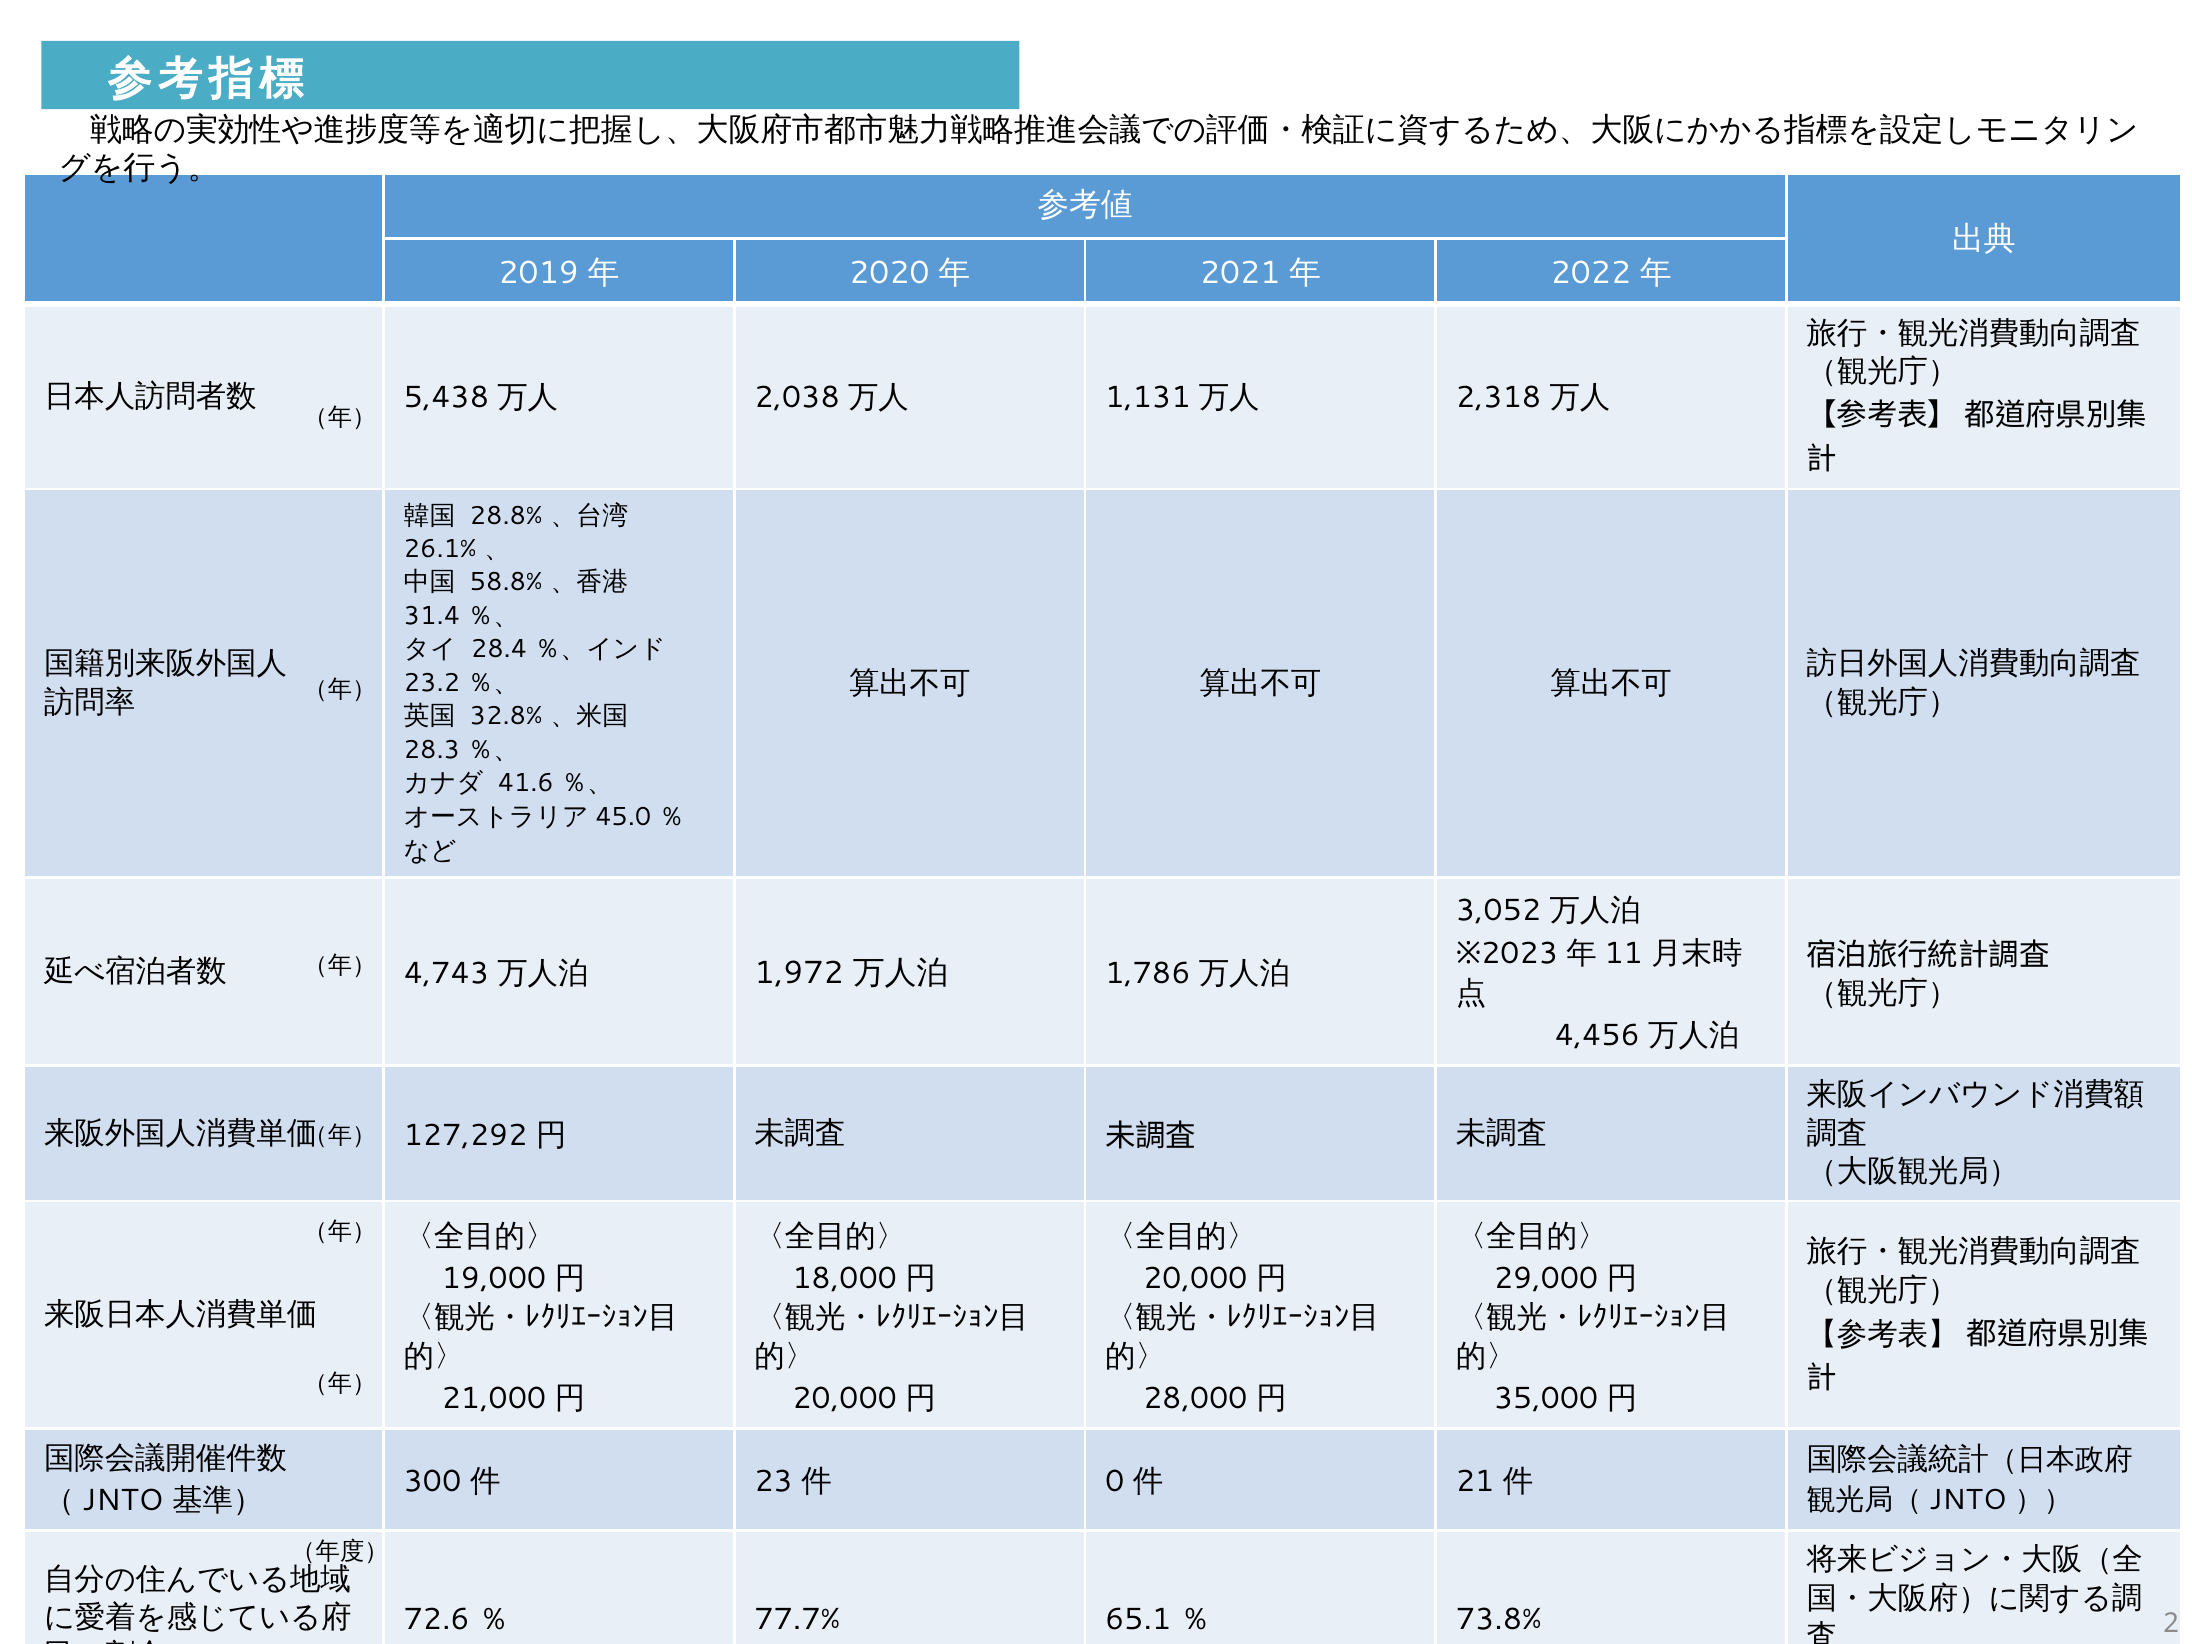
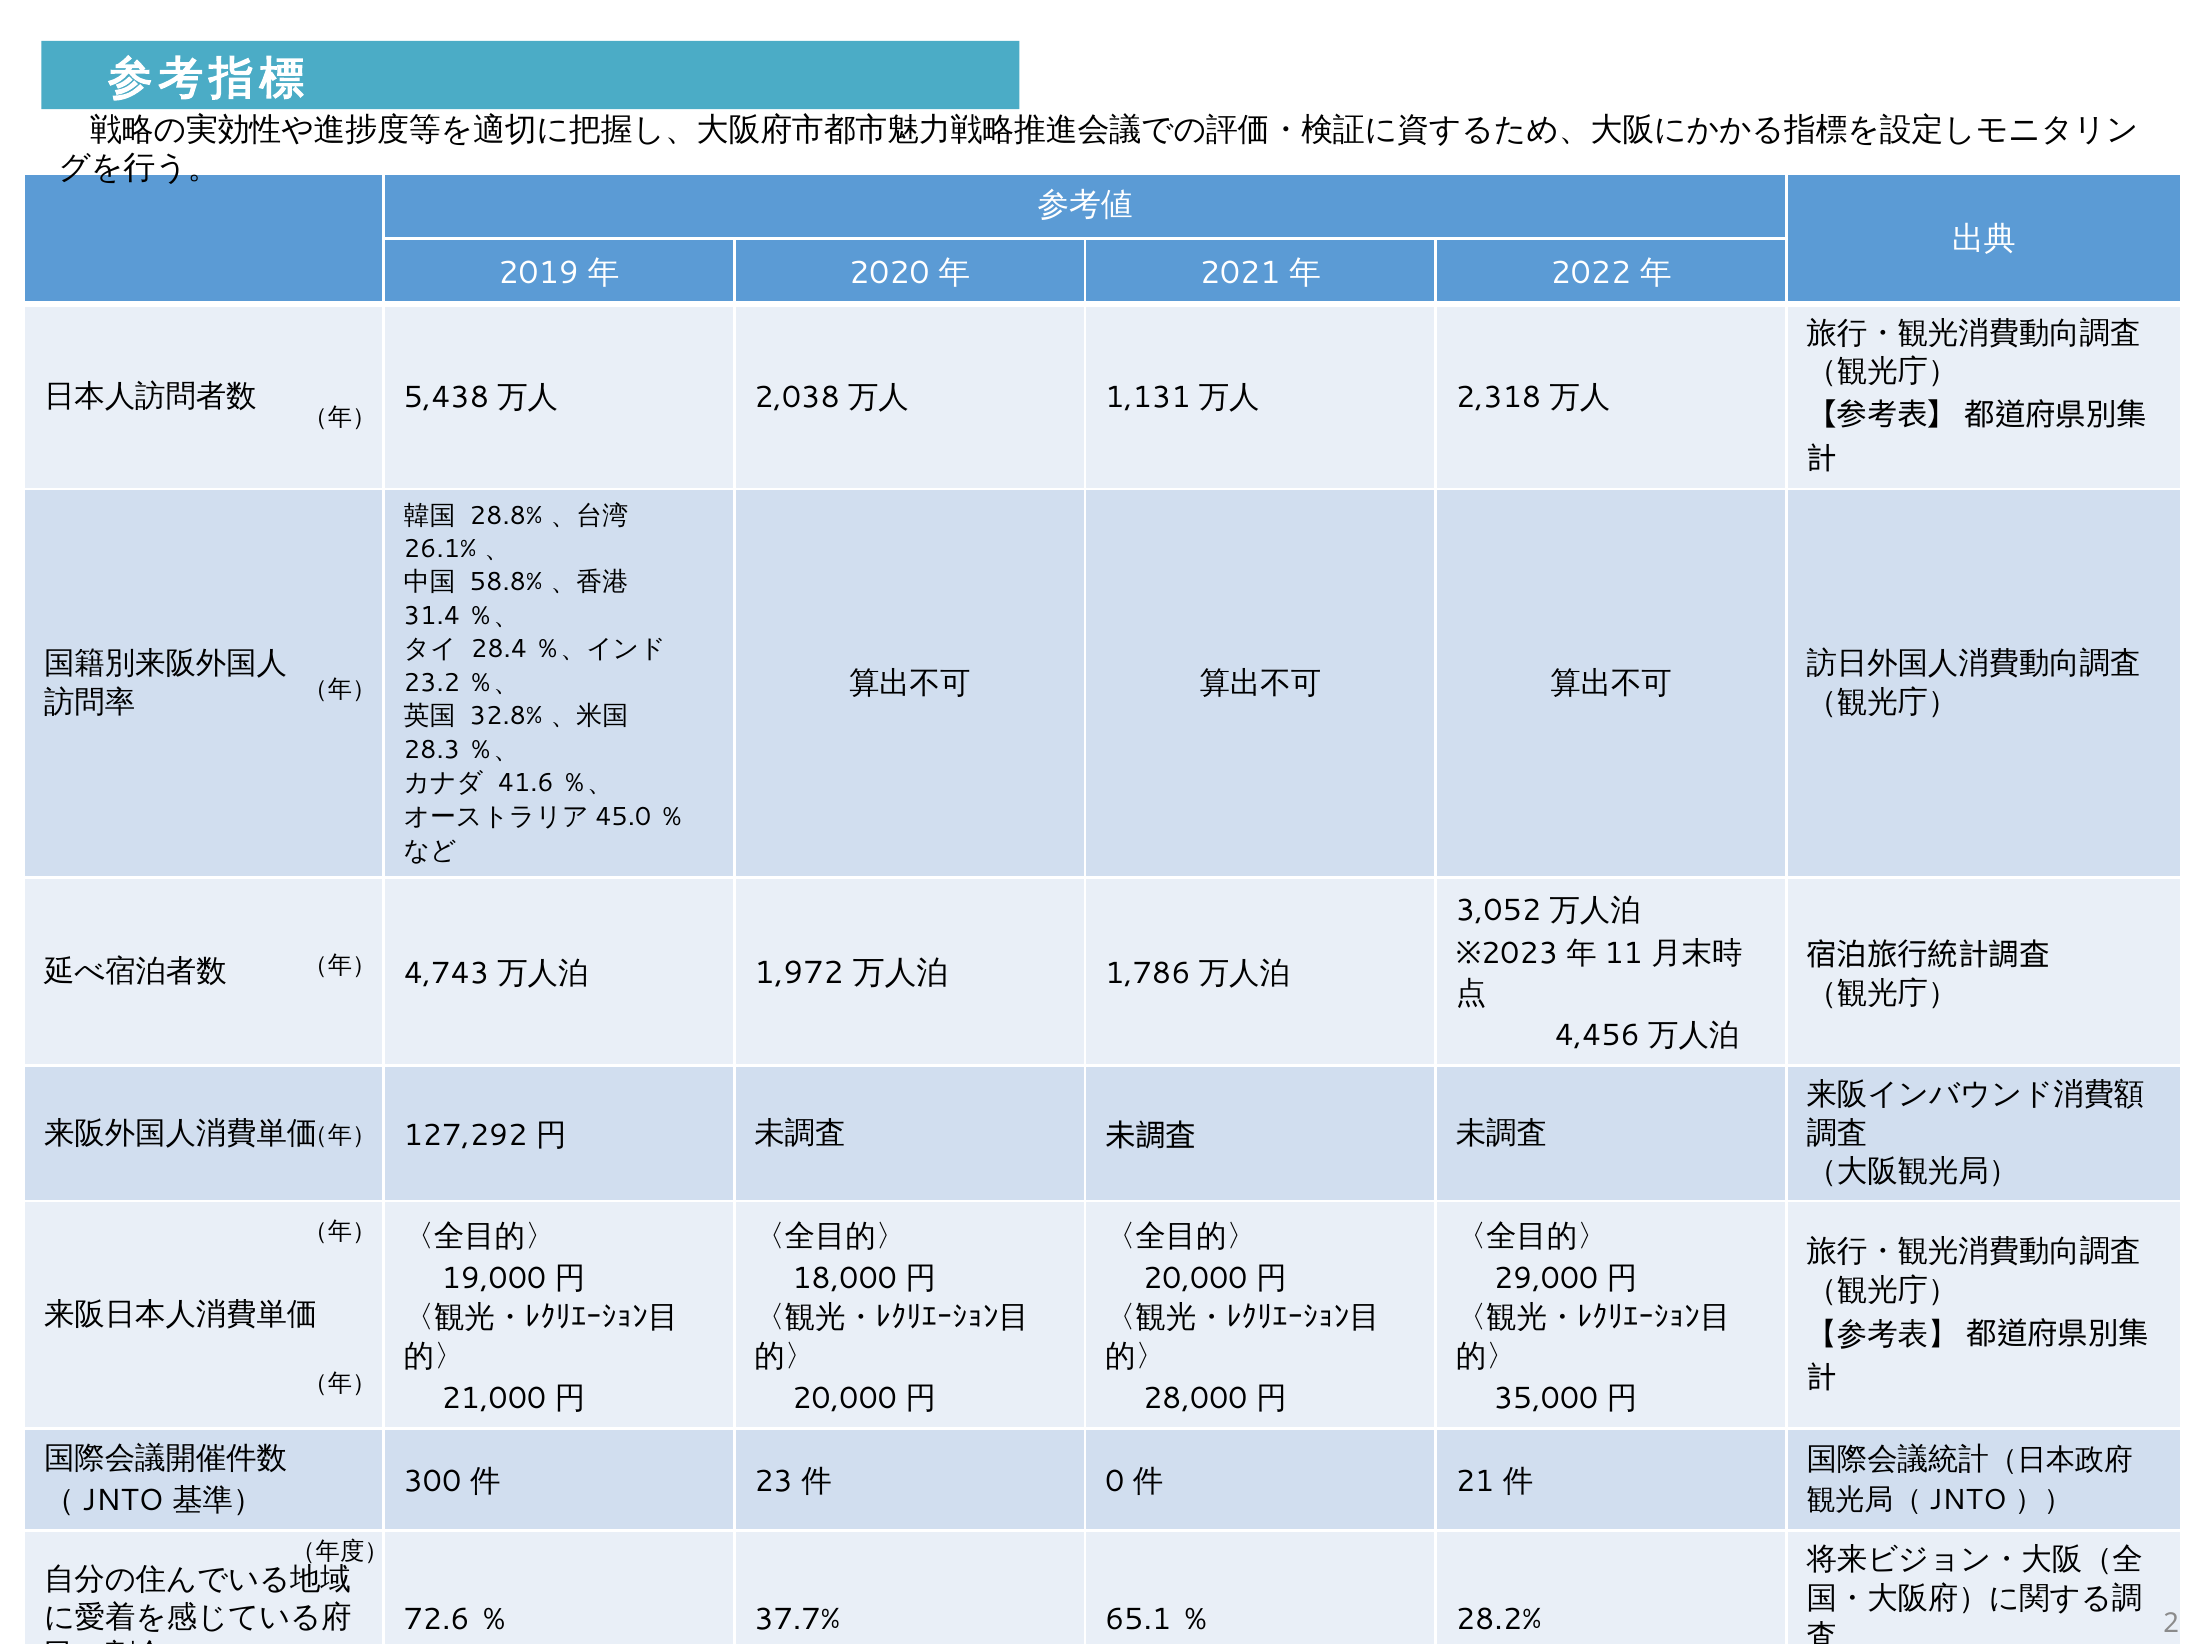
77.7%: 77.7% -> 37.7%
73.8%: 73.8% -> 28.2%
